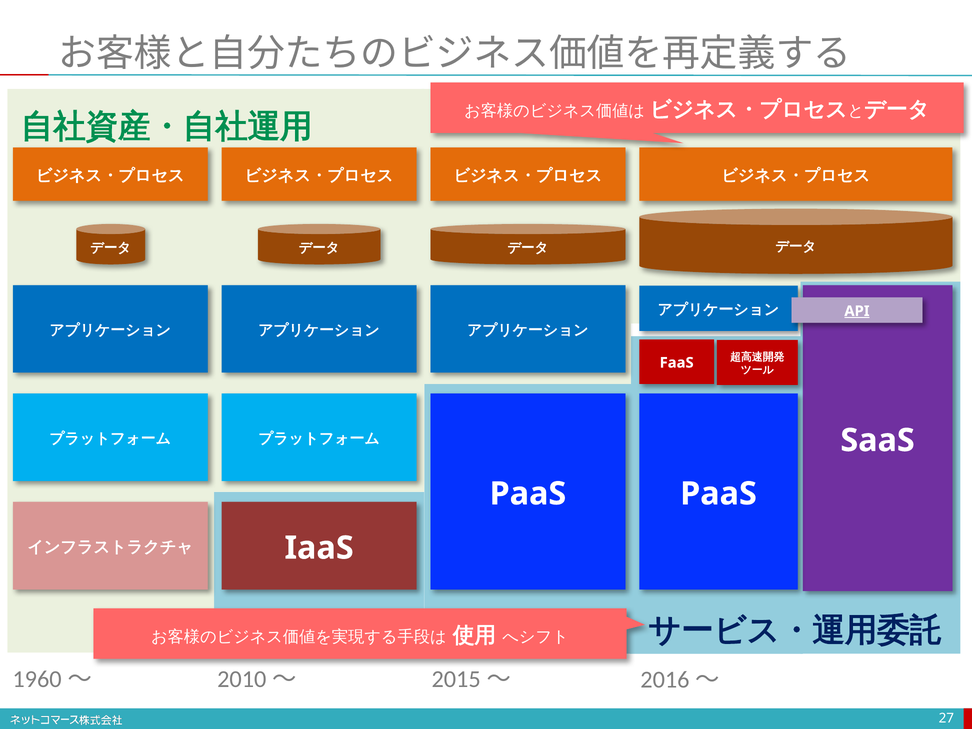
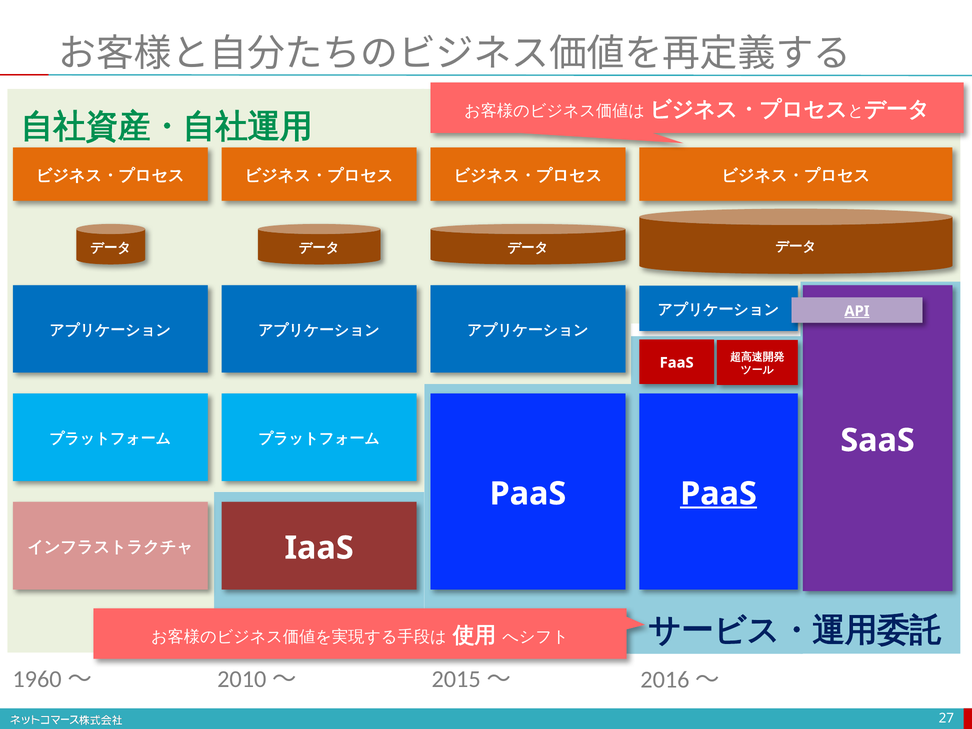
PaaS at (718, 494) underline: none -> present
